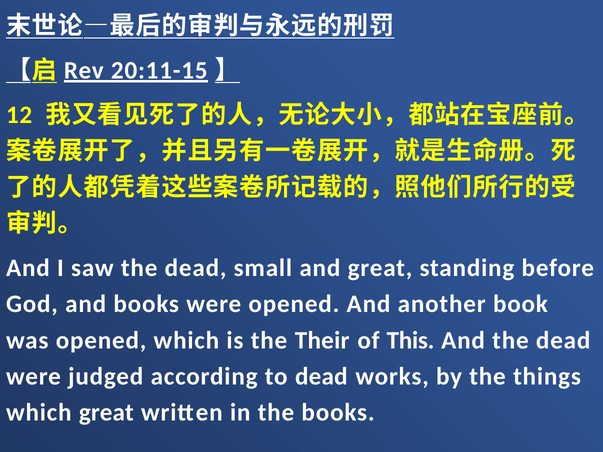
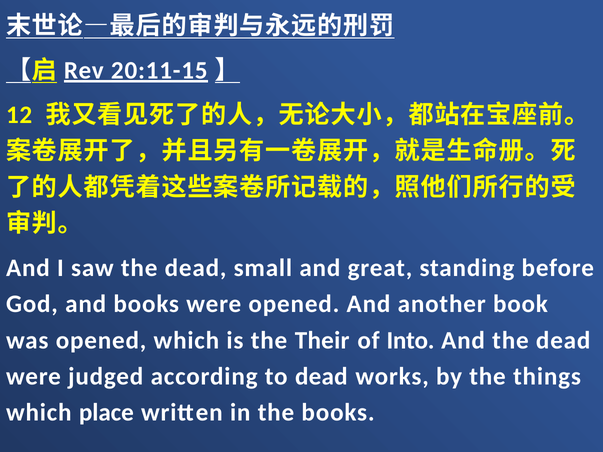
This: This -> Into
which great: great -> place
